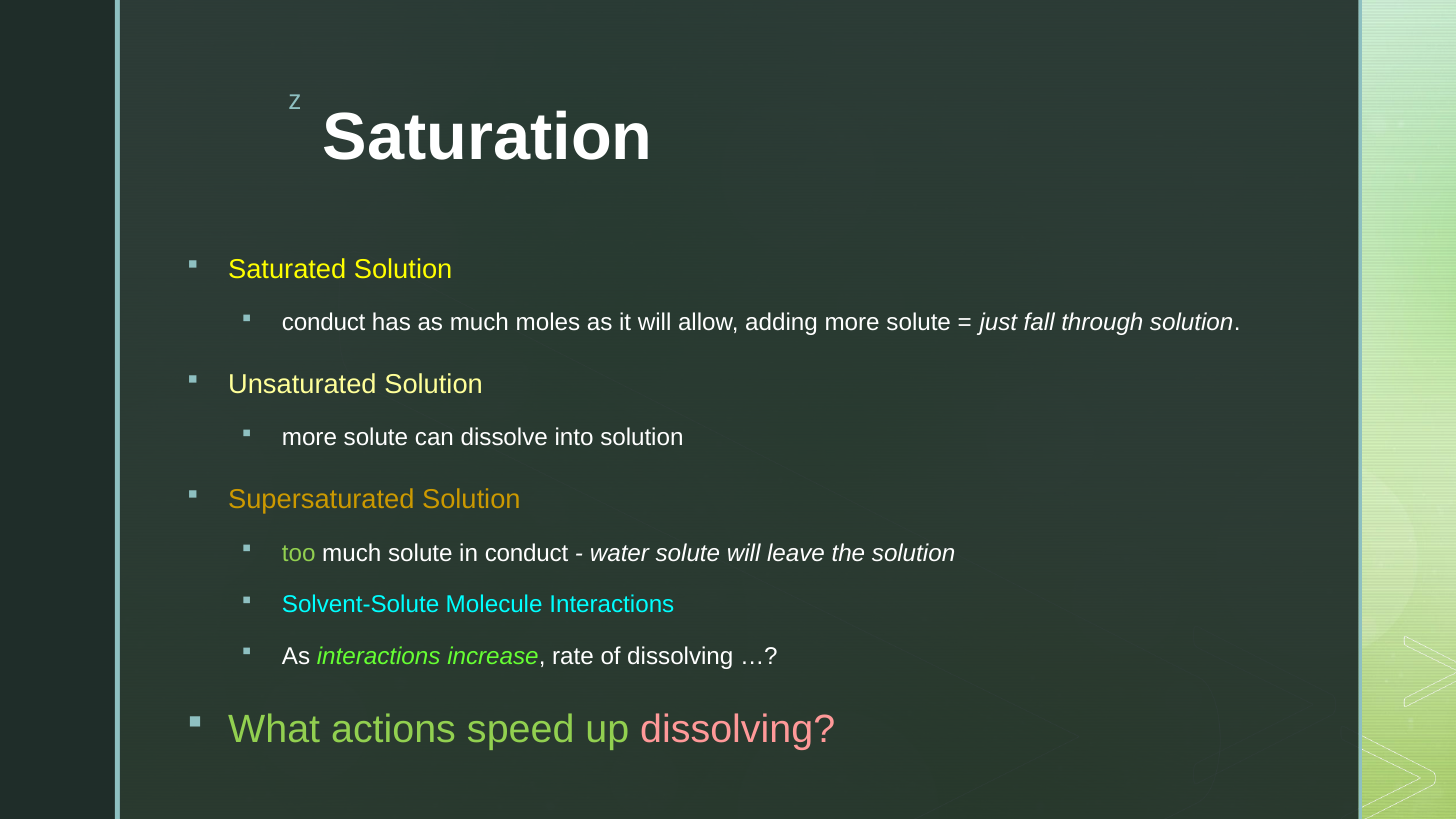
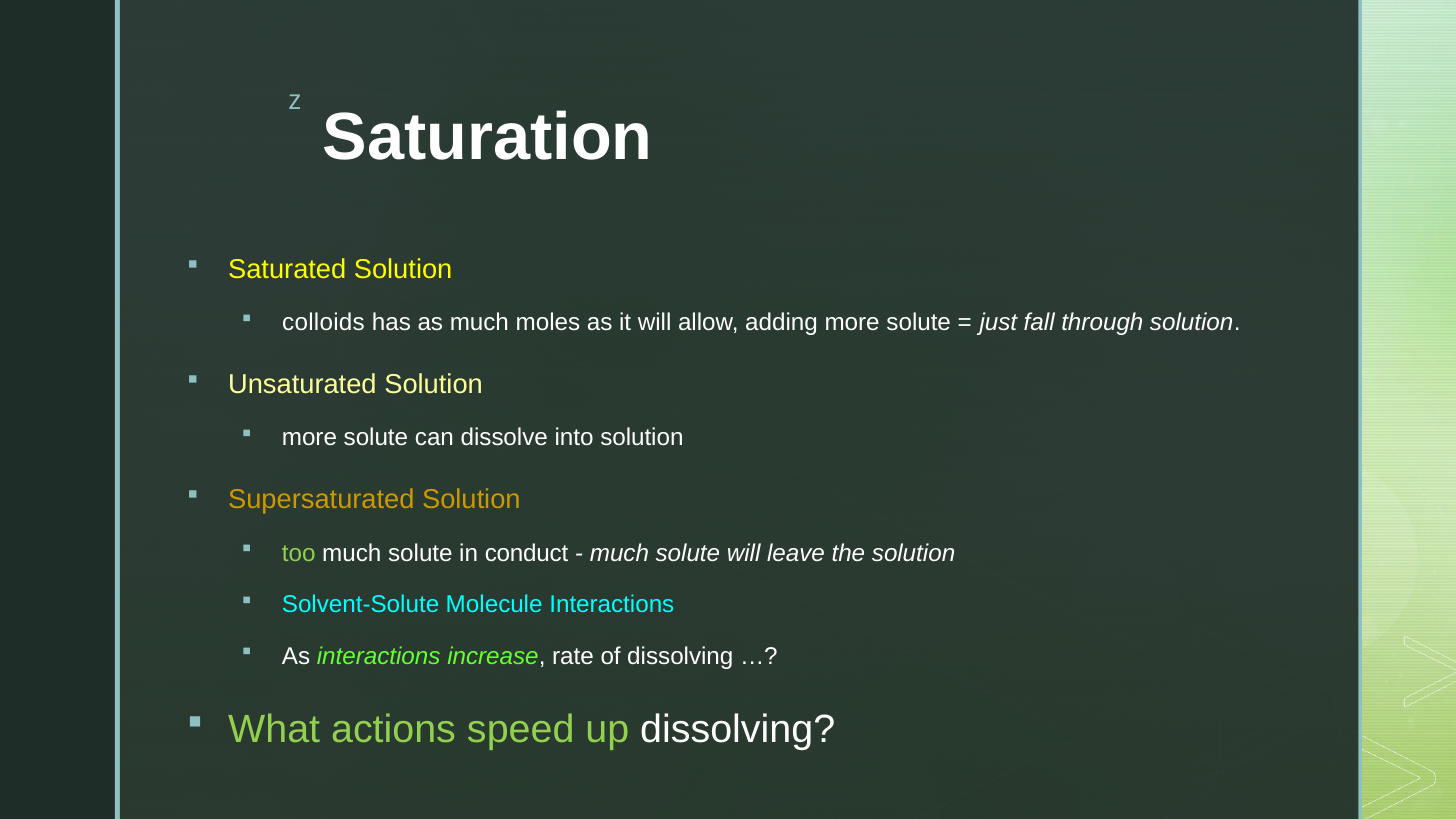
conduct at (324, 323): conduct -> colloids
water at (619, 553): water -> much
dissolving at (738, 729) colour: pink -> white
